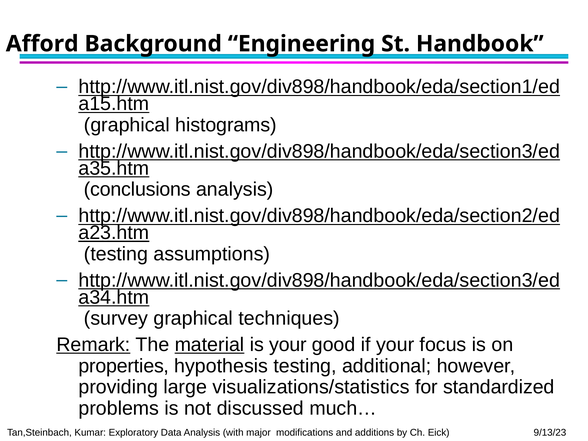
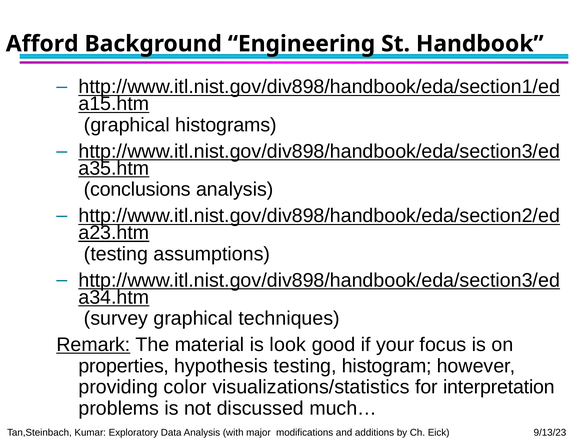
material underline: present -> none
is your: your -> look
additional: additional -> histogram
large: large -> color
standardized: standardized -> interpretation
